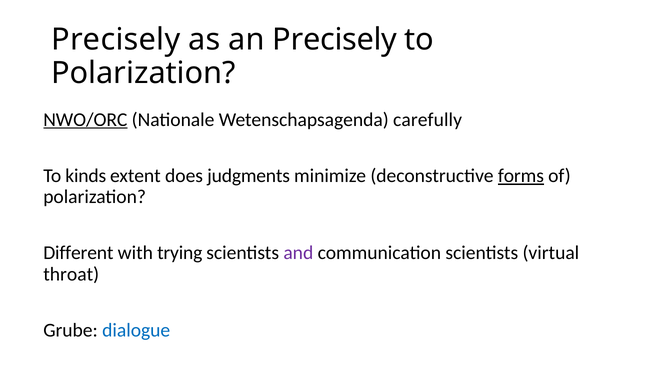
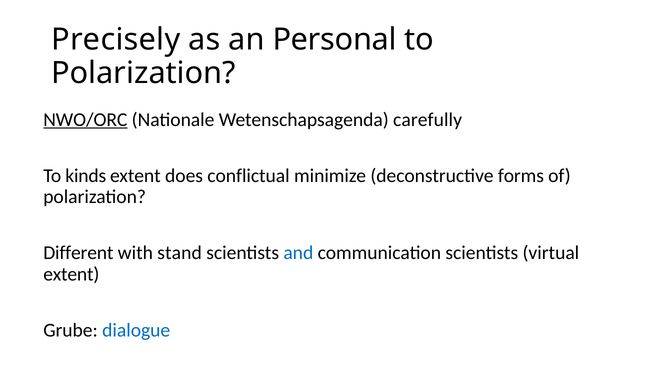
an Precisely: Precisely -> Personal
judgments: judgments -> conflictual
forms underline: present -> none
trying: trying -> stand
and colour: purple -> blue
throat at (71, 274): throat -> extent
